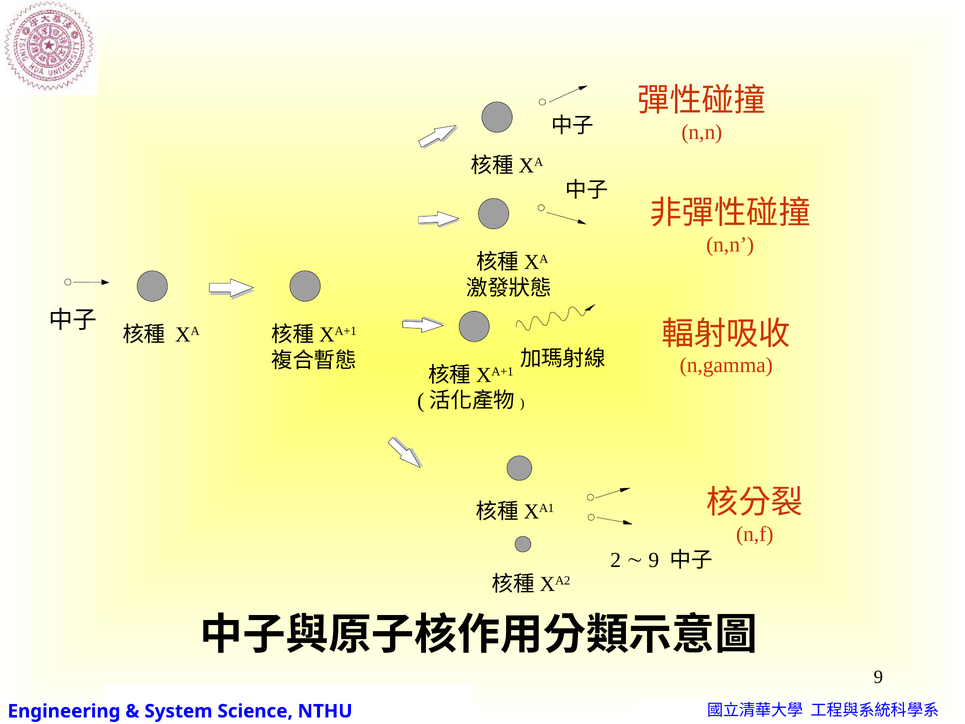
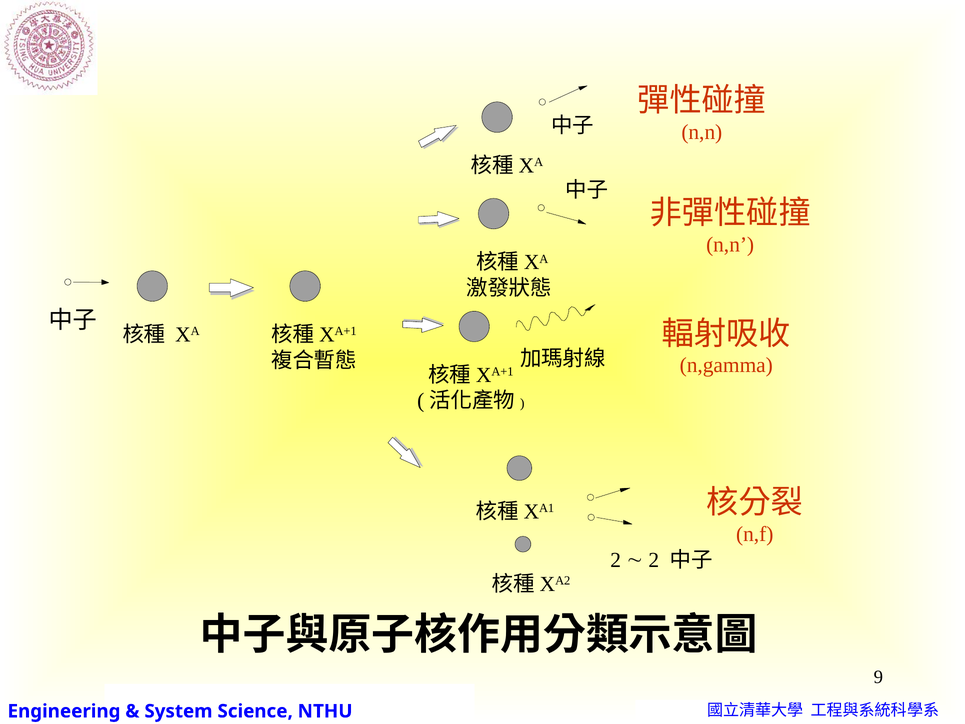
9 at (654, 560): 9 -> 2
